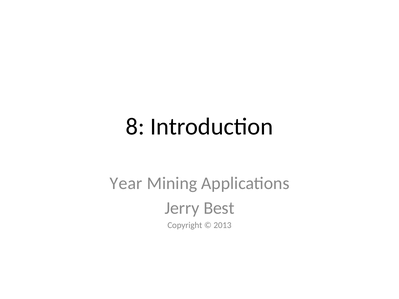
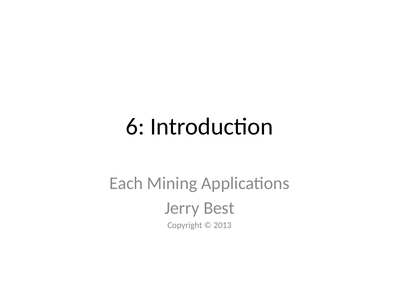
8: 8 -> 6
Year: Year -> Each
